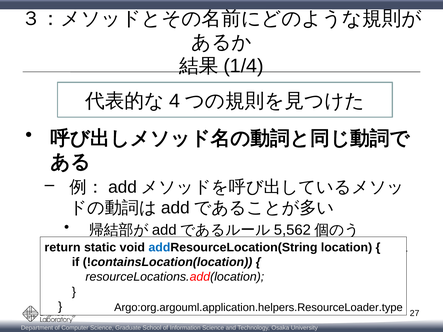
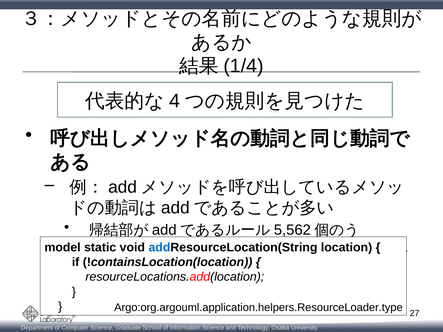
return: return -> model
